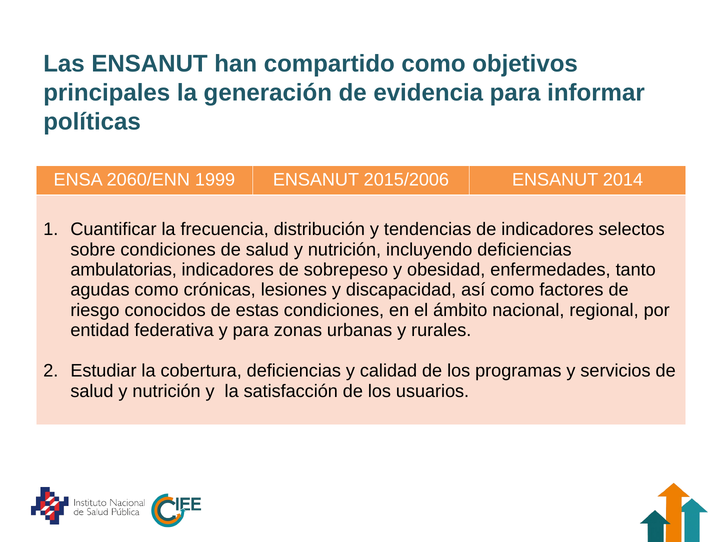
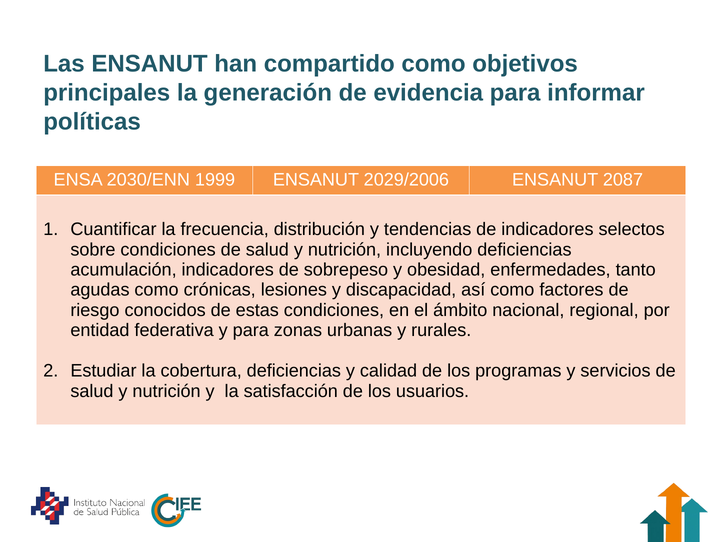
2060/ENN: 2060/ENN -> 2030/ENN
2015/2006: 2015/2006 -> 2029/2006
2014: 2014 -> 2087
ambulatorias: ambulatorias -> acumulación
